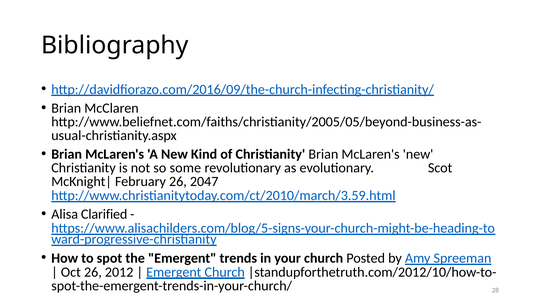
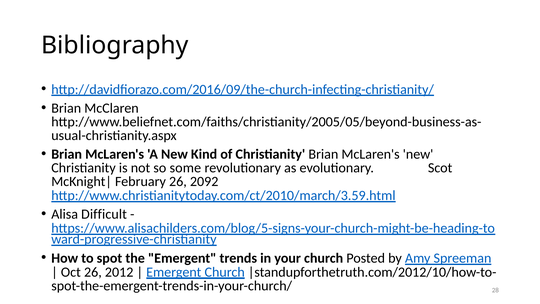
2047: 2047 -> 2092
Clarified: Clarified -> Difficult
